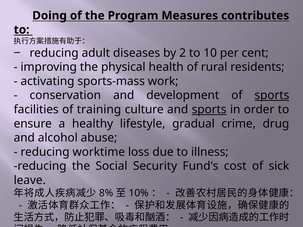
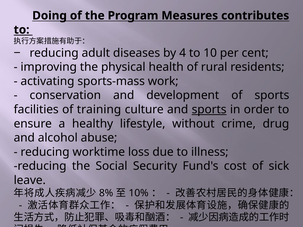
2: 2 -> 4
sports at (272, 95) underline: present -> none
gradual: gradual -> without
